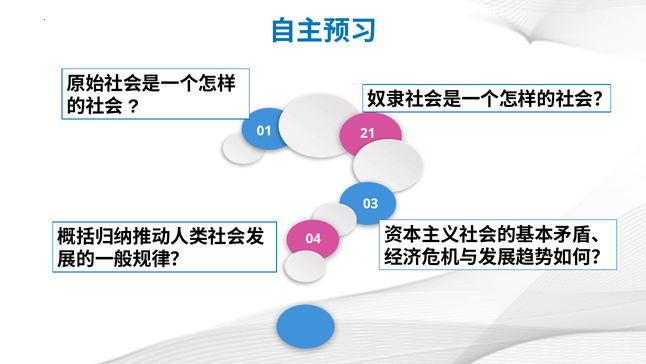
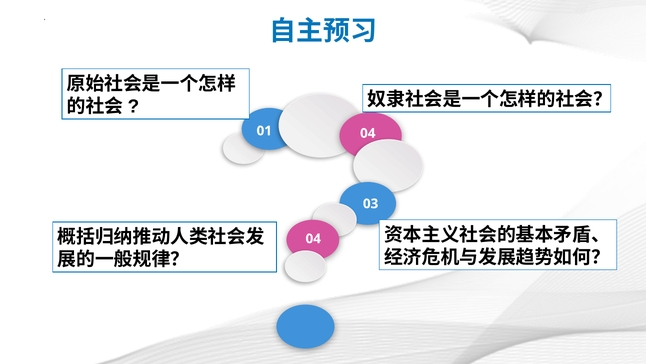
01 21: 21 -> 04
